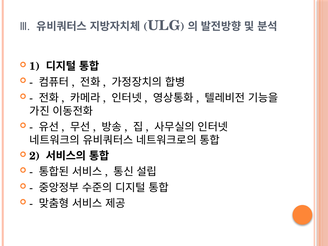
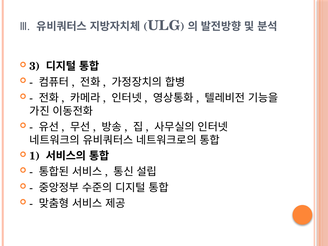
1: 1 -> 3
2: 2 -> 1
